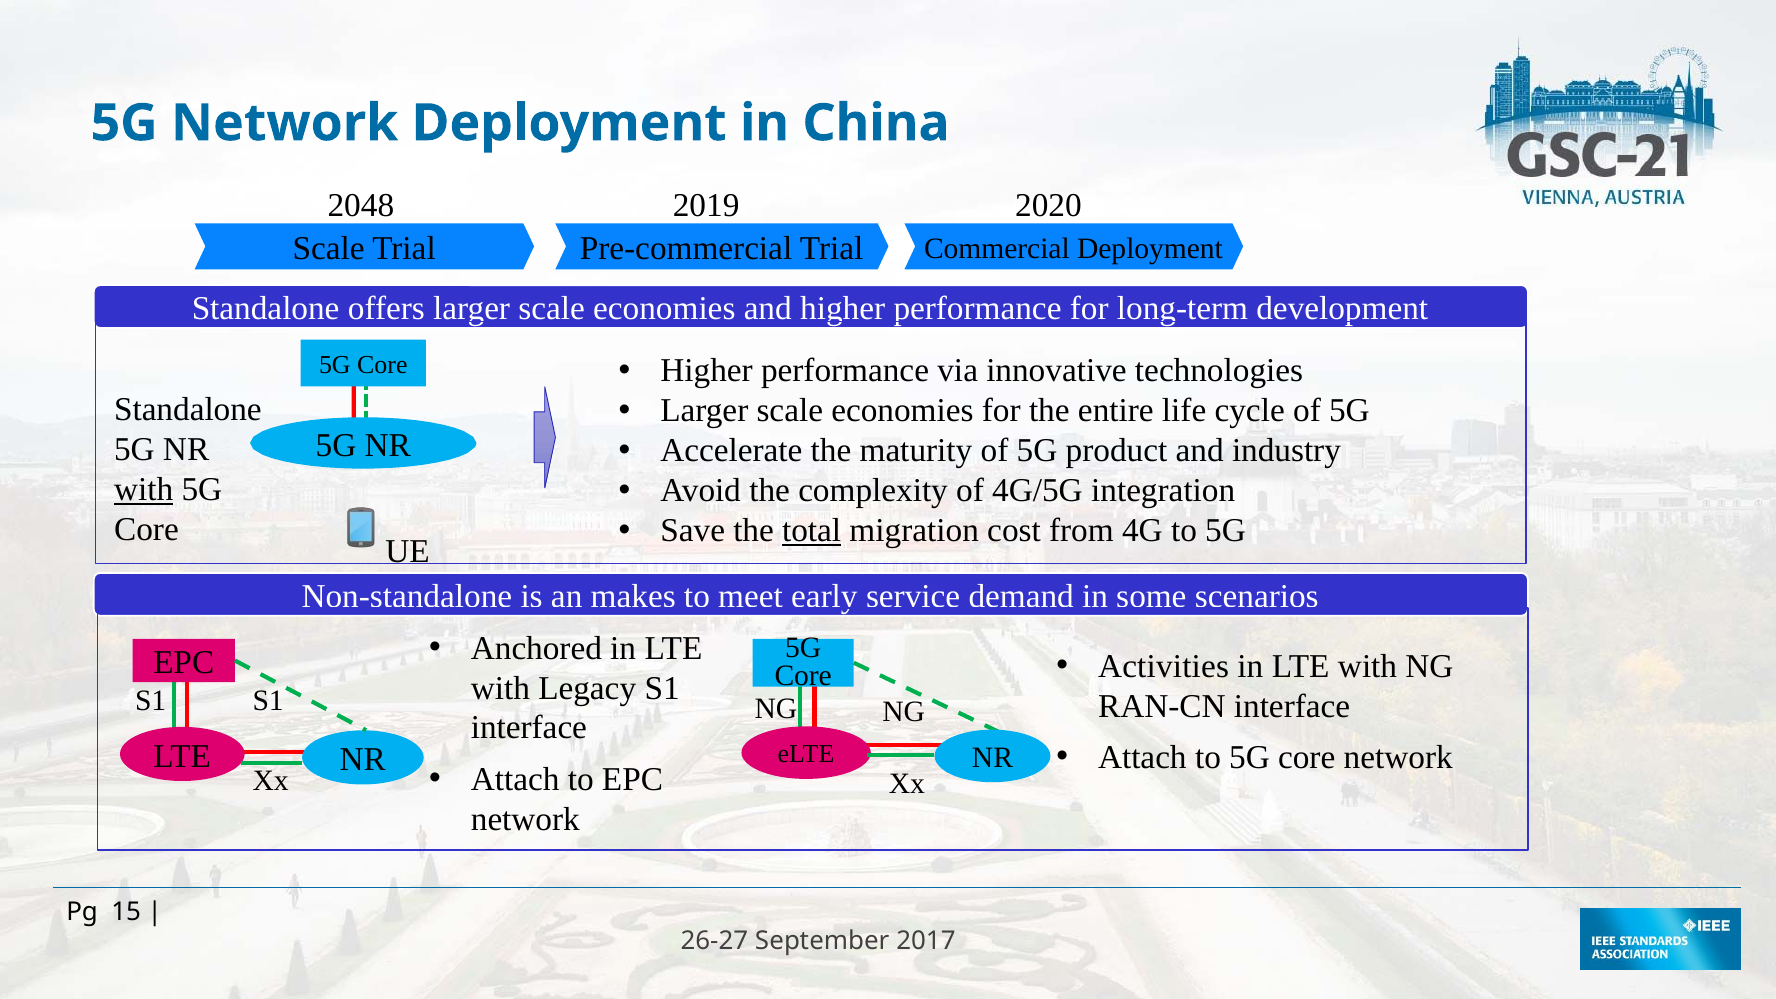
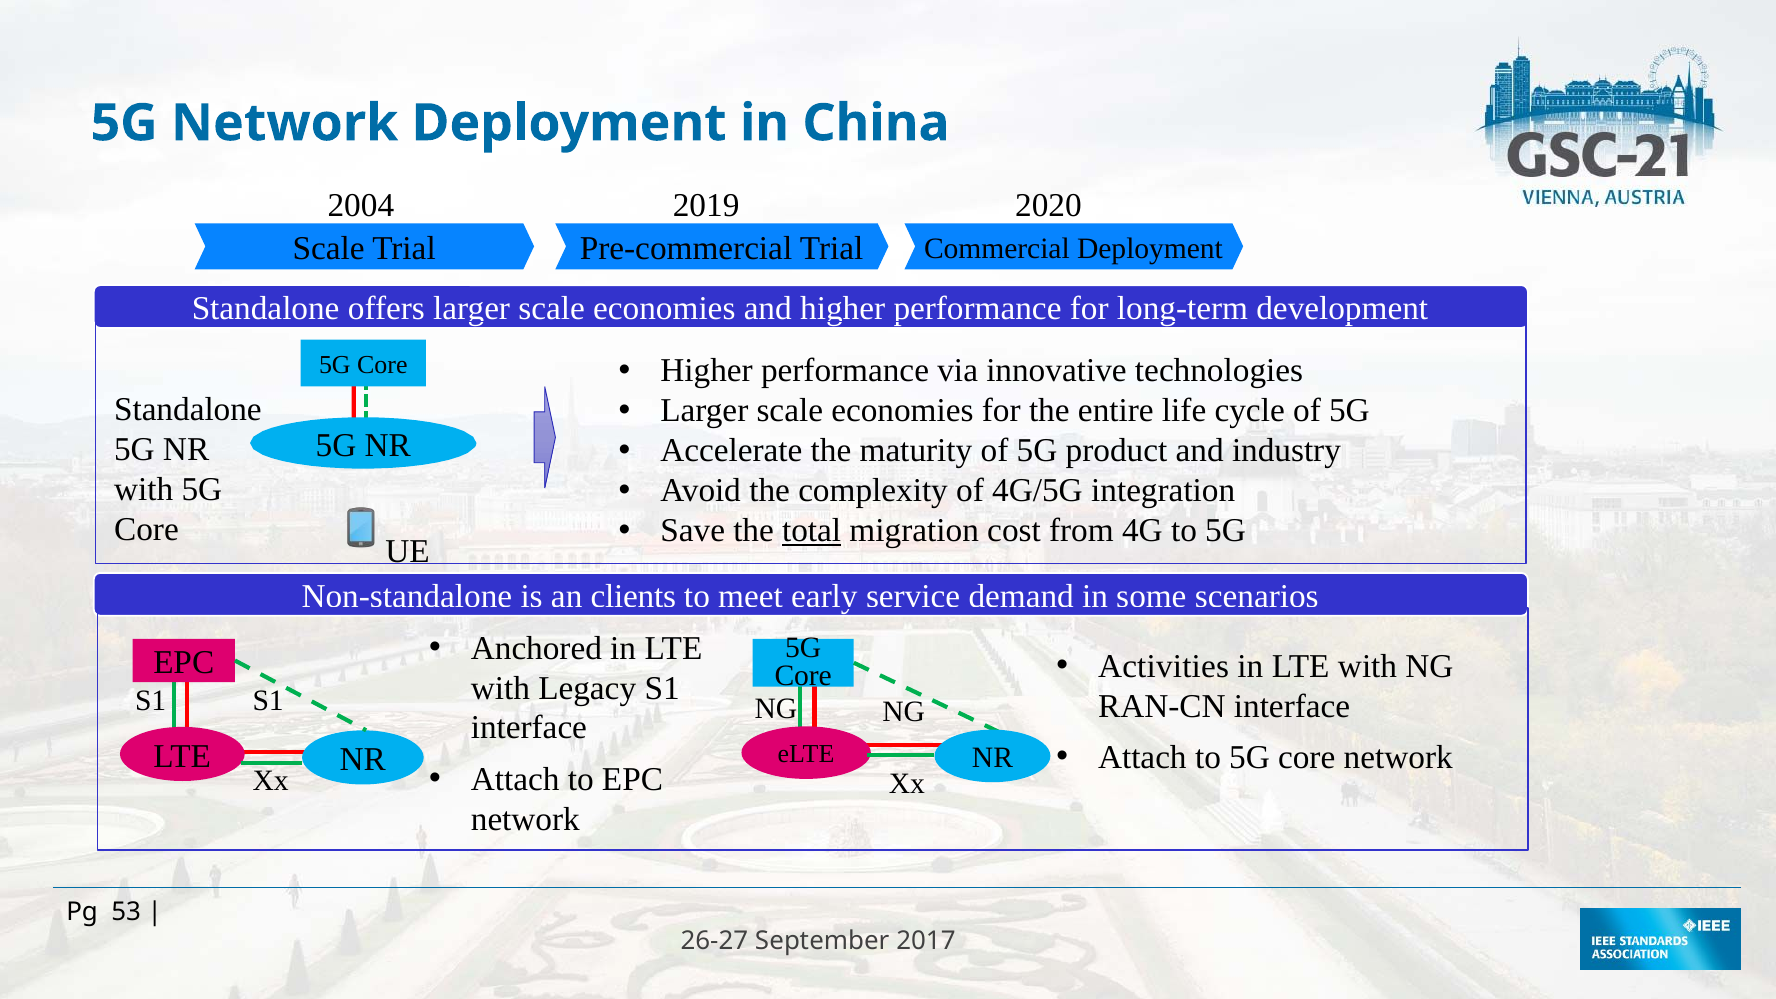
2048: 2048 -> 2004
with at (144, 490) underline: present -> none
makes: makes -> clients
15: 15 -> 53
